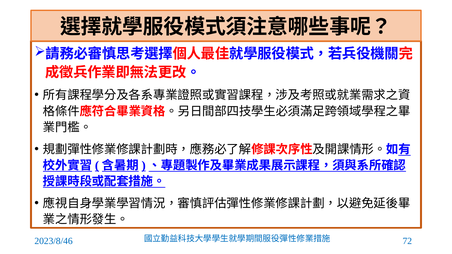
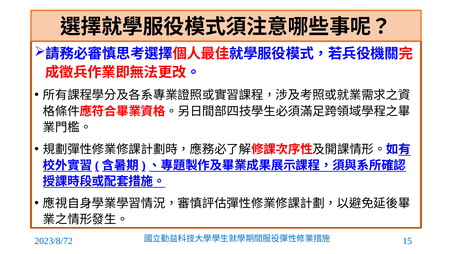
72: 72 -> 15
2023/8/46: 2023/8/46 -> 2023/8/72
